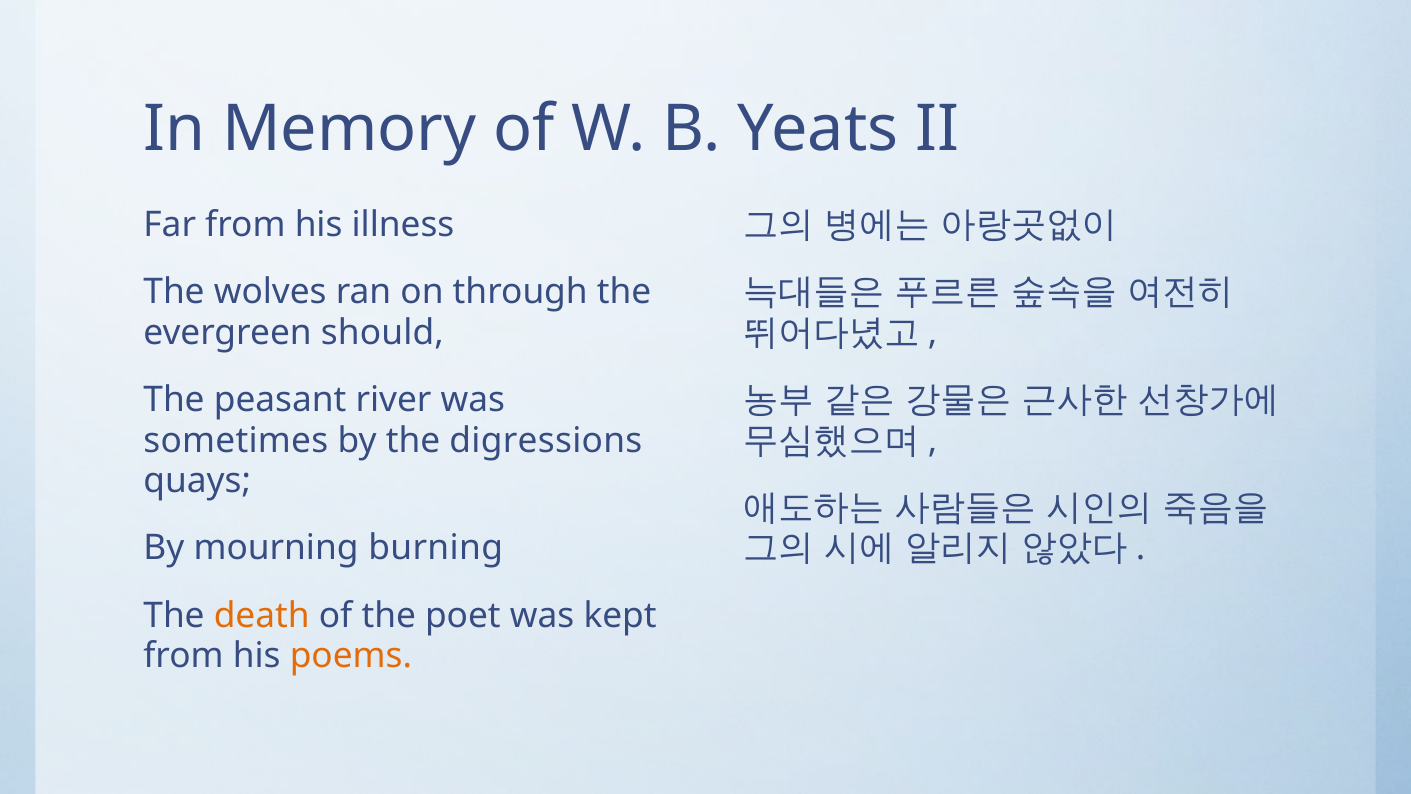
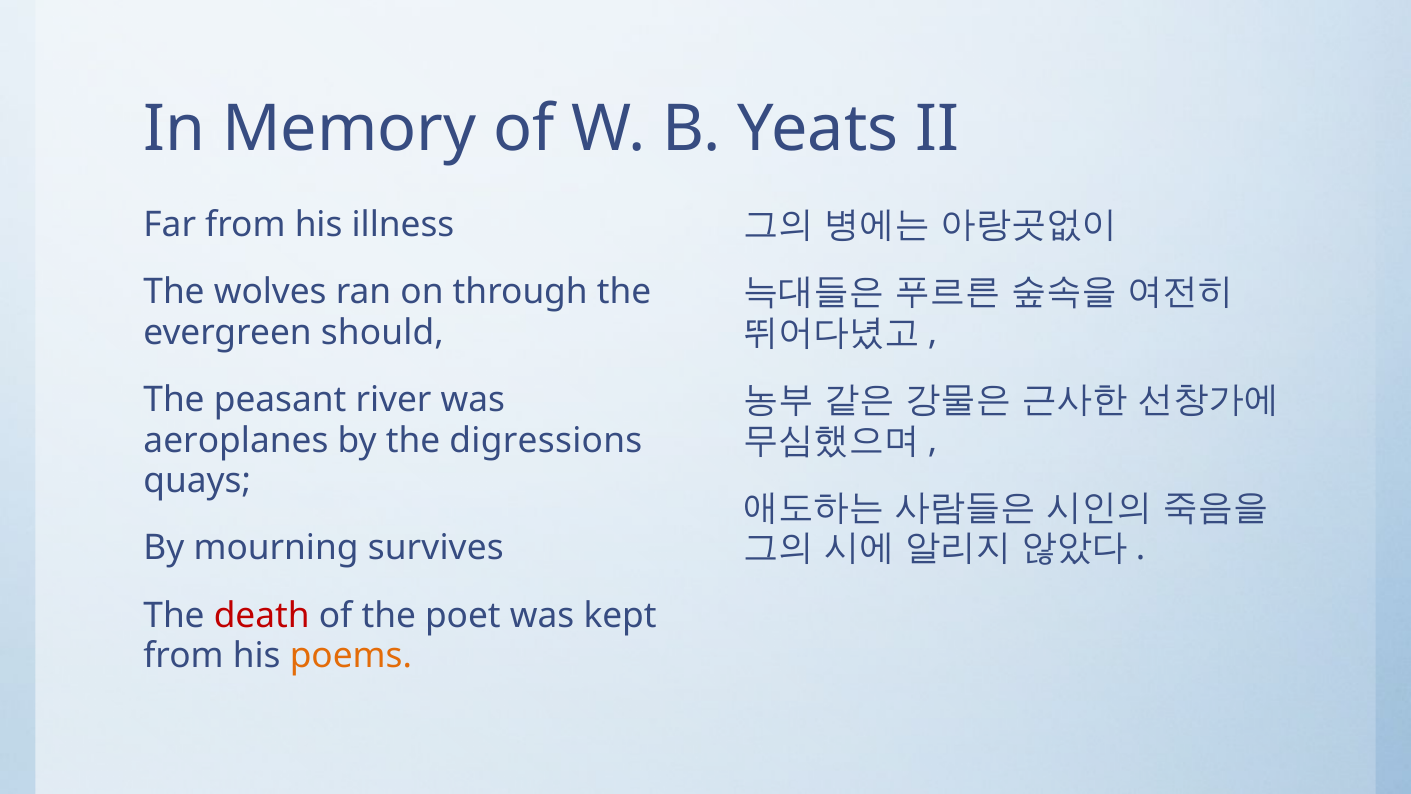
sometimes: sometimes -> aeroplanes
burning: burning -> survives
death colour: orange -> red
